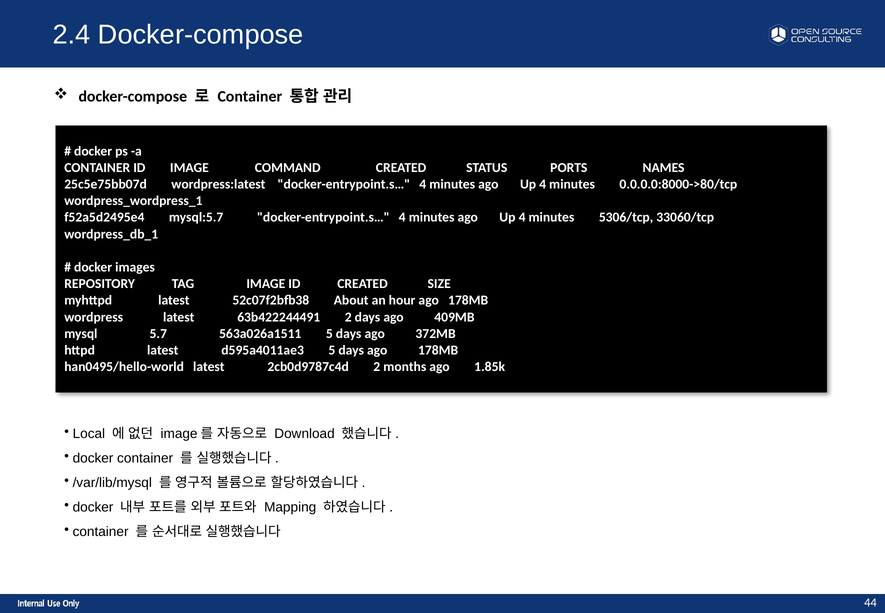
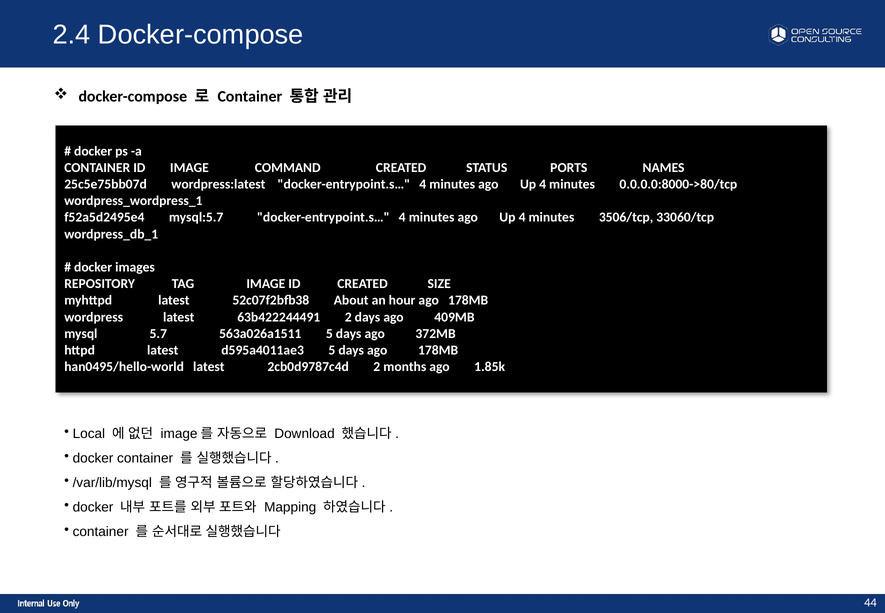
5306/tcp: 5306/tcp -> 3506/tcp
